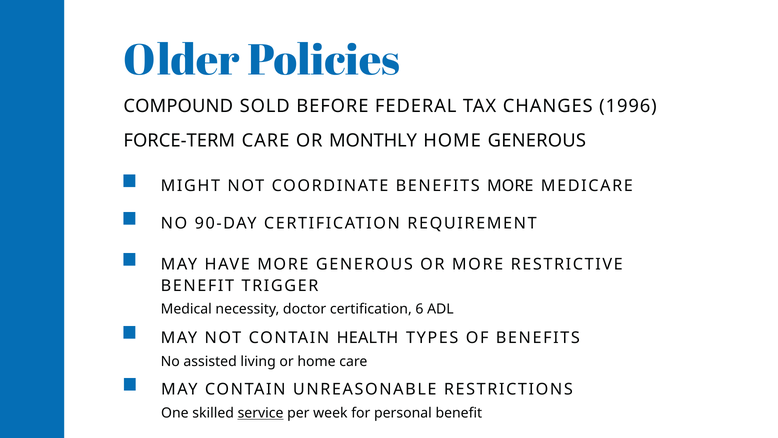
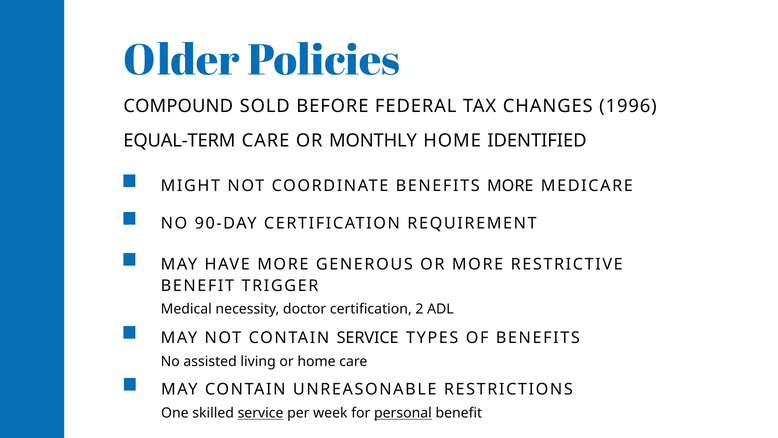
FORCE-TERM: FORCE-TERM -> EQUAL-TERM
HOME GENEROUS: GENEROUS -> IDENTIFIED
6: 6 -> 2
CONTAIN HEALTH: HEALTH -> SERVICE
personal underline: none -> present
